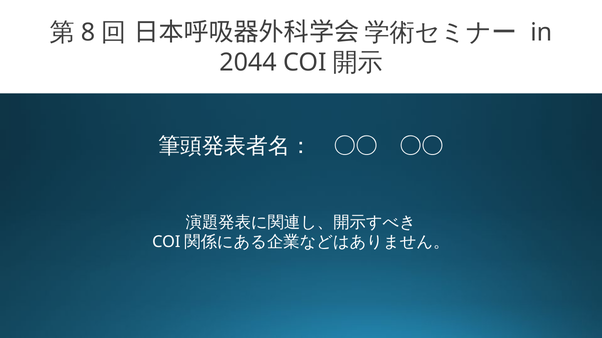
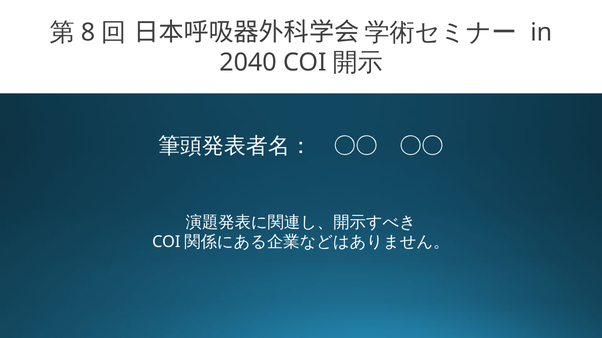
2044: 2044 -> 2040
